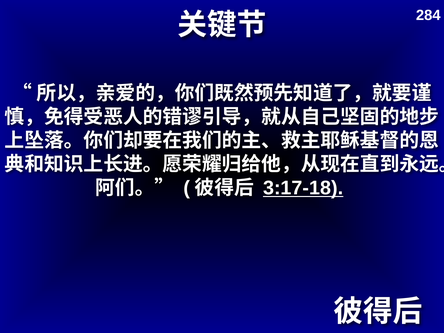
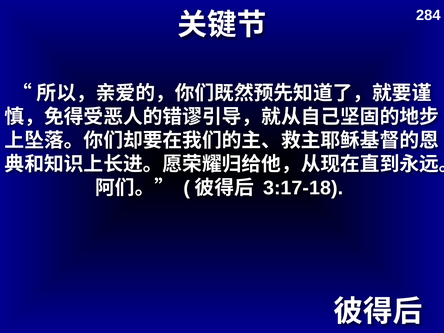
3:17-18 underline: present -> none
